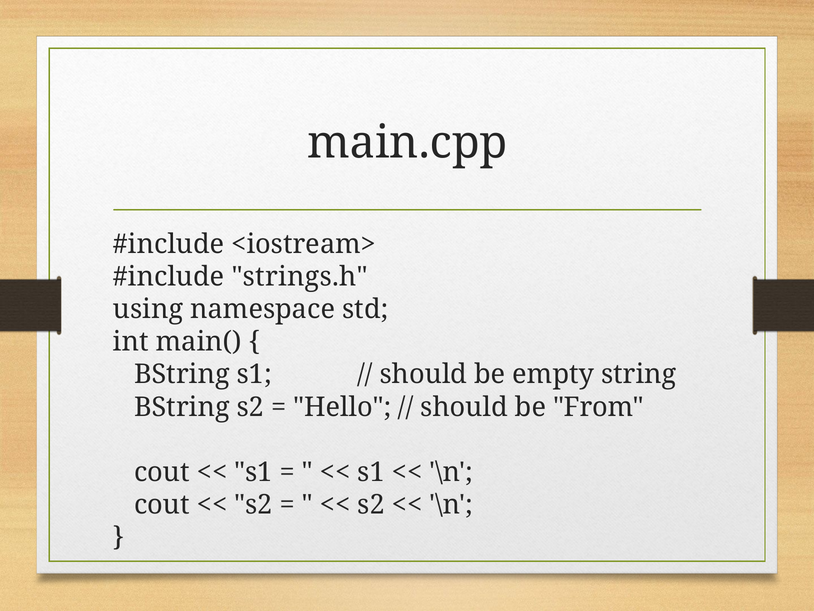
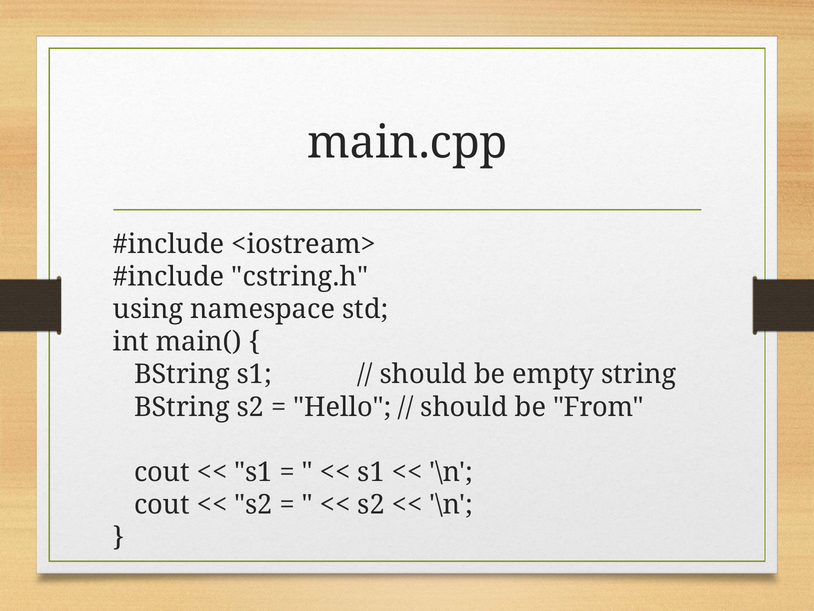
strings.h: strings.h -> cstring.h
